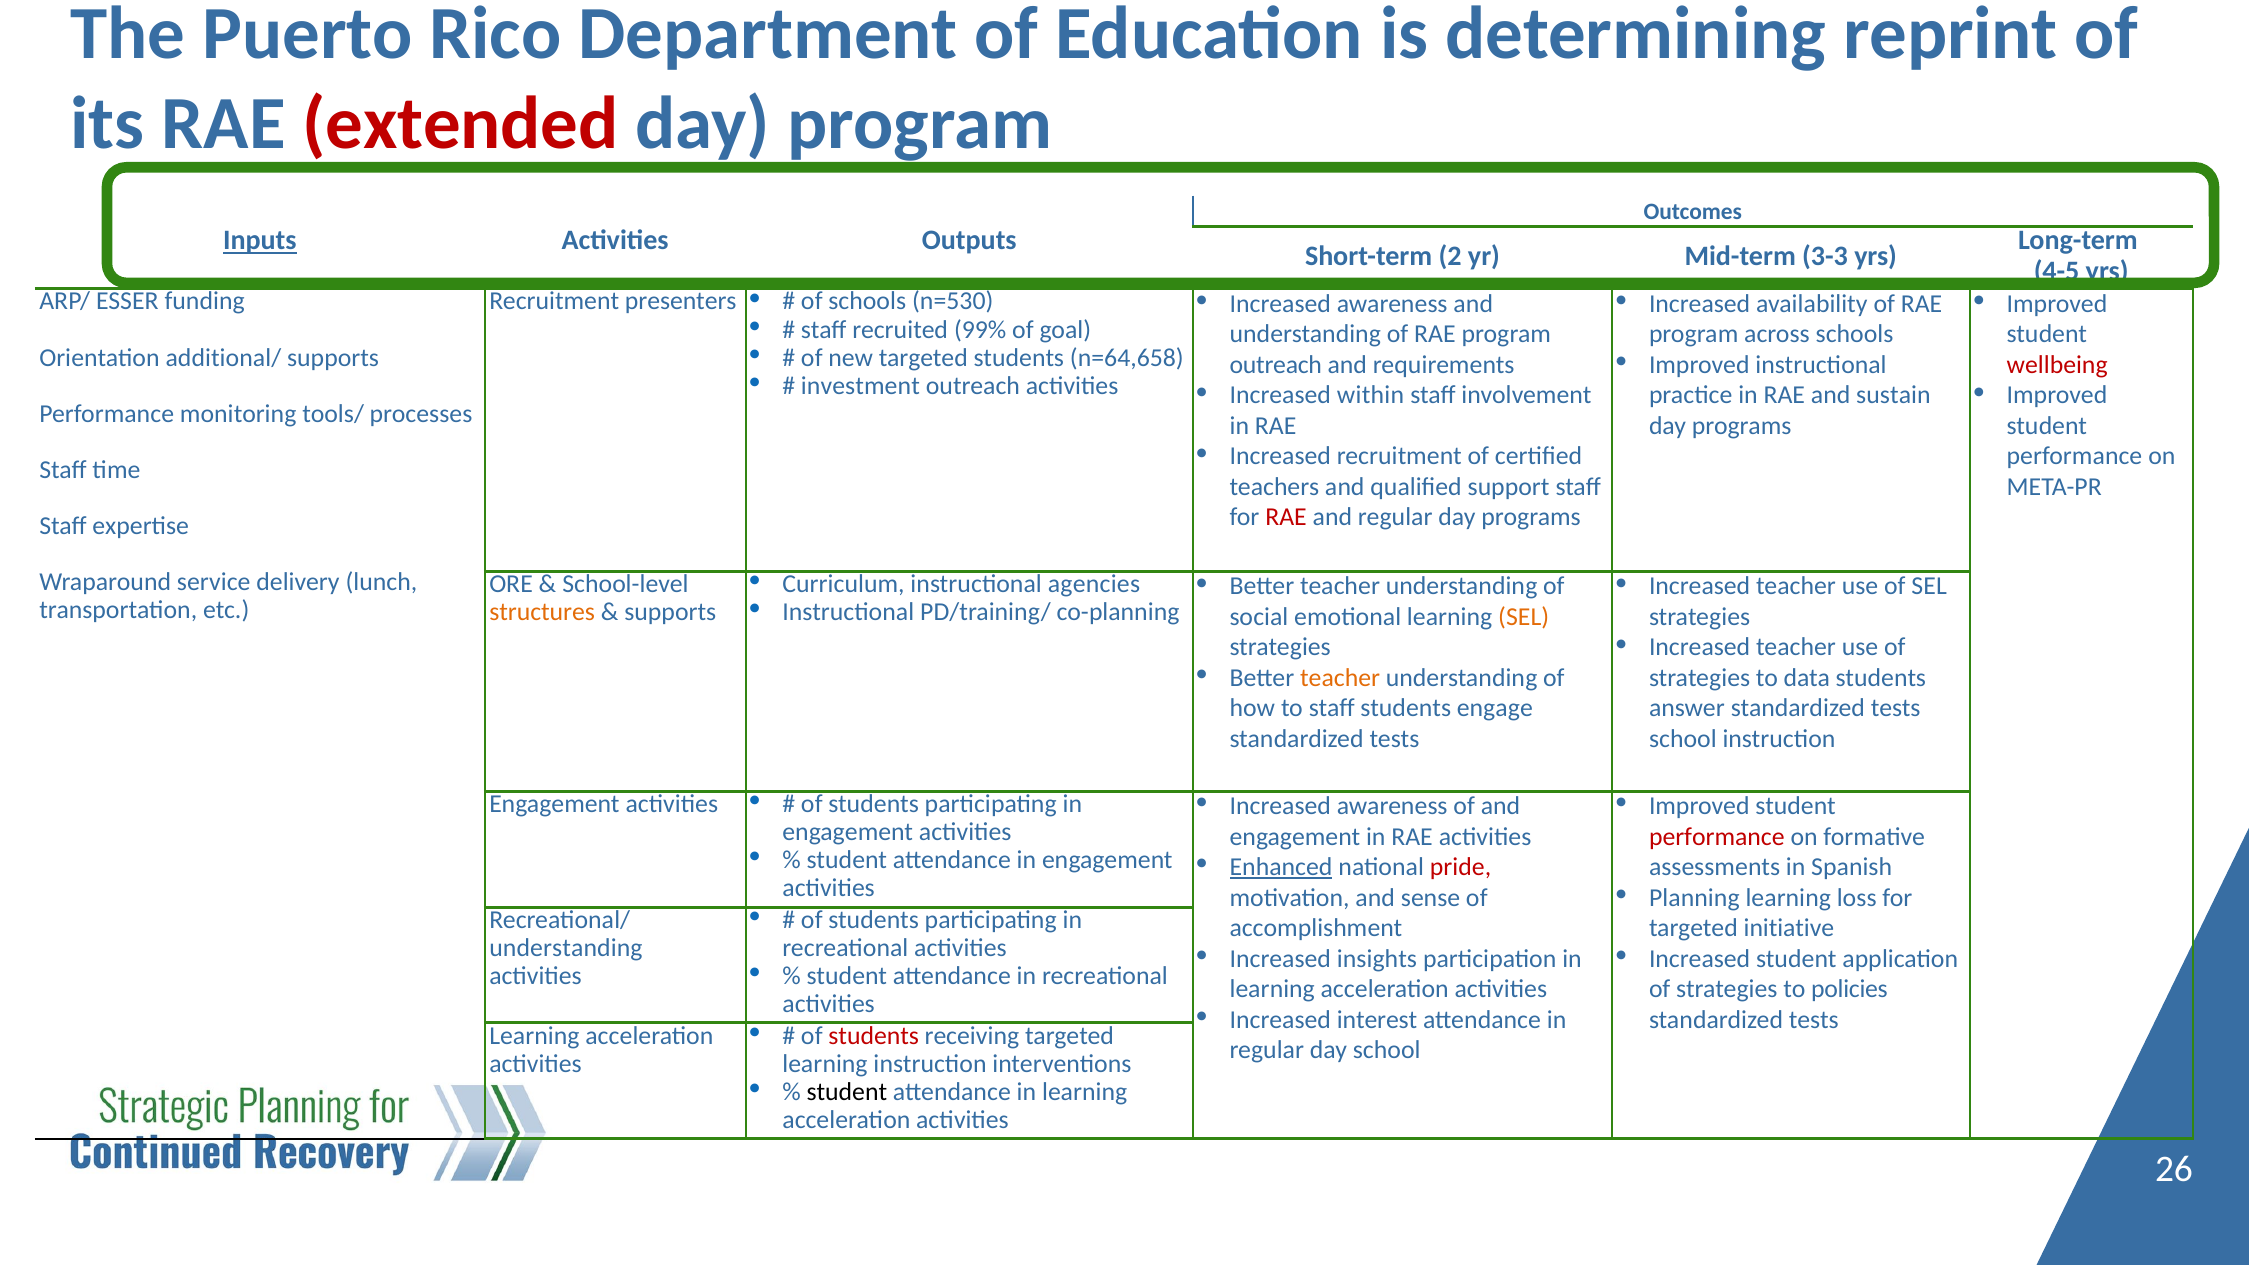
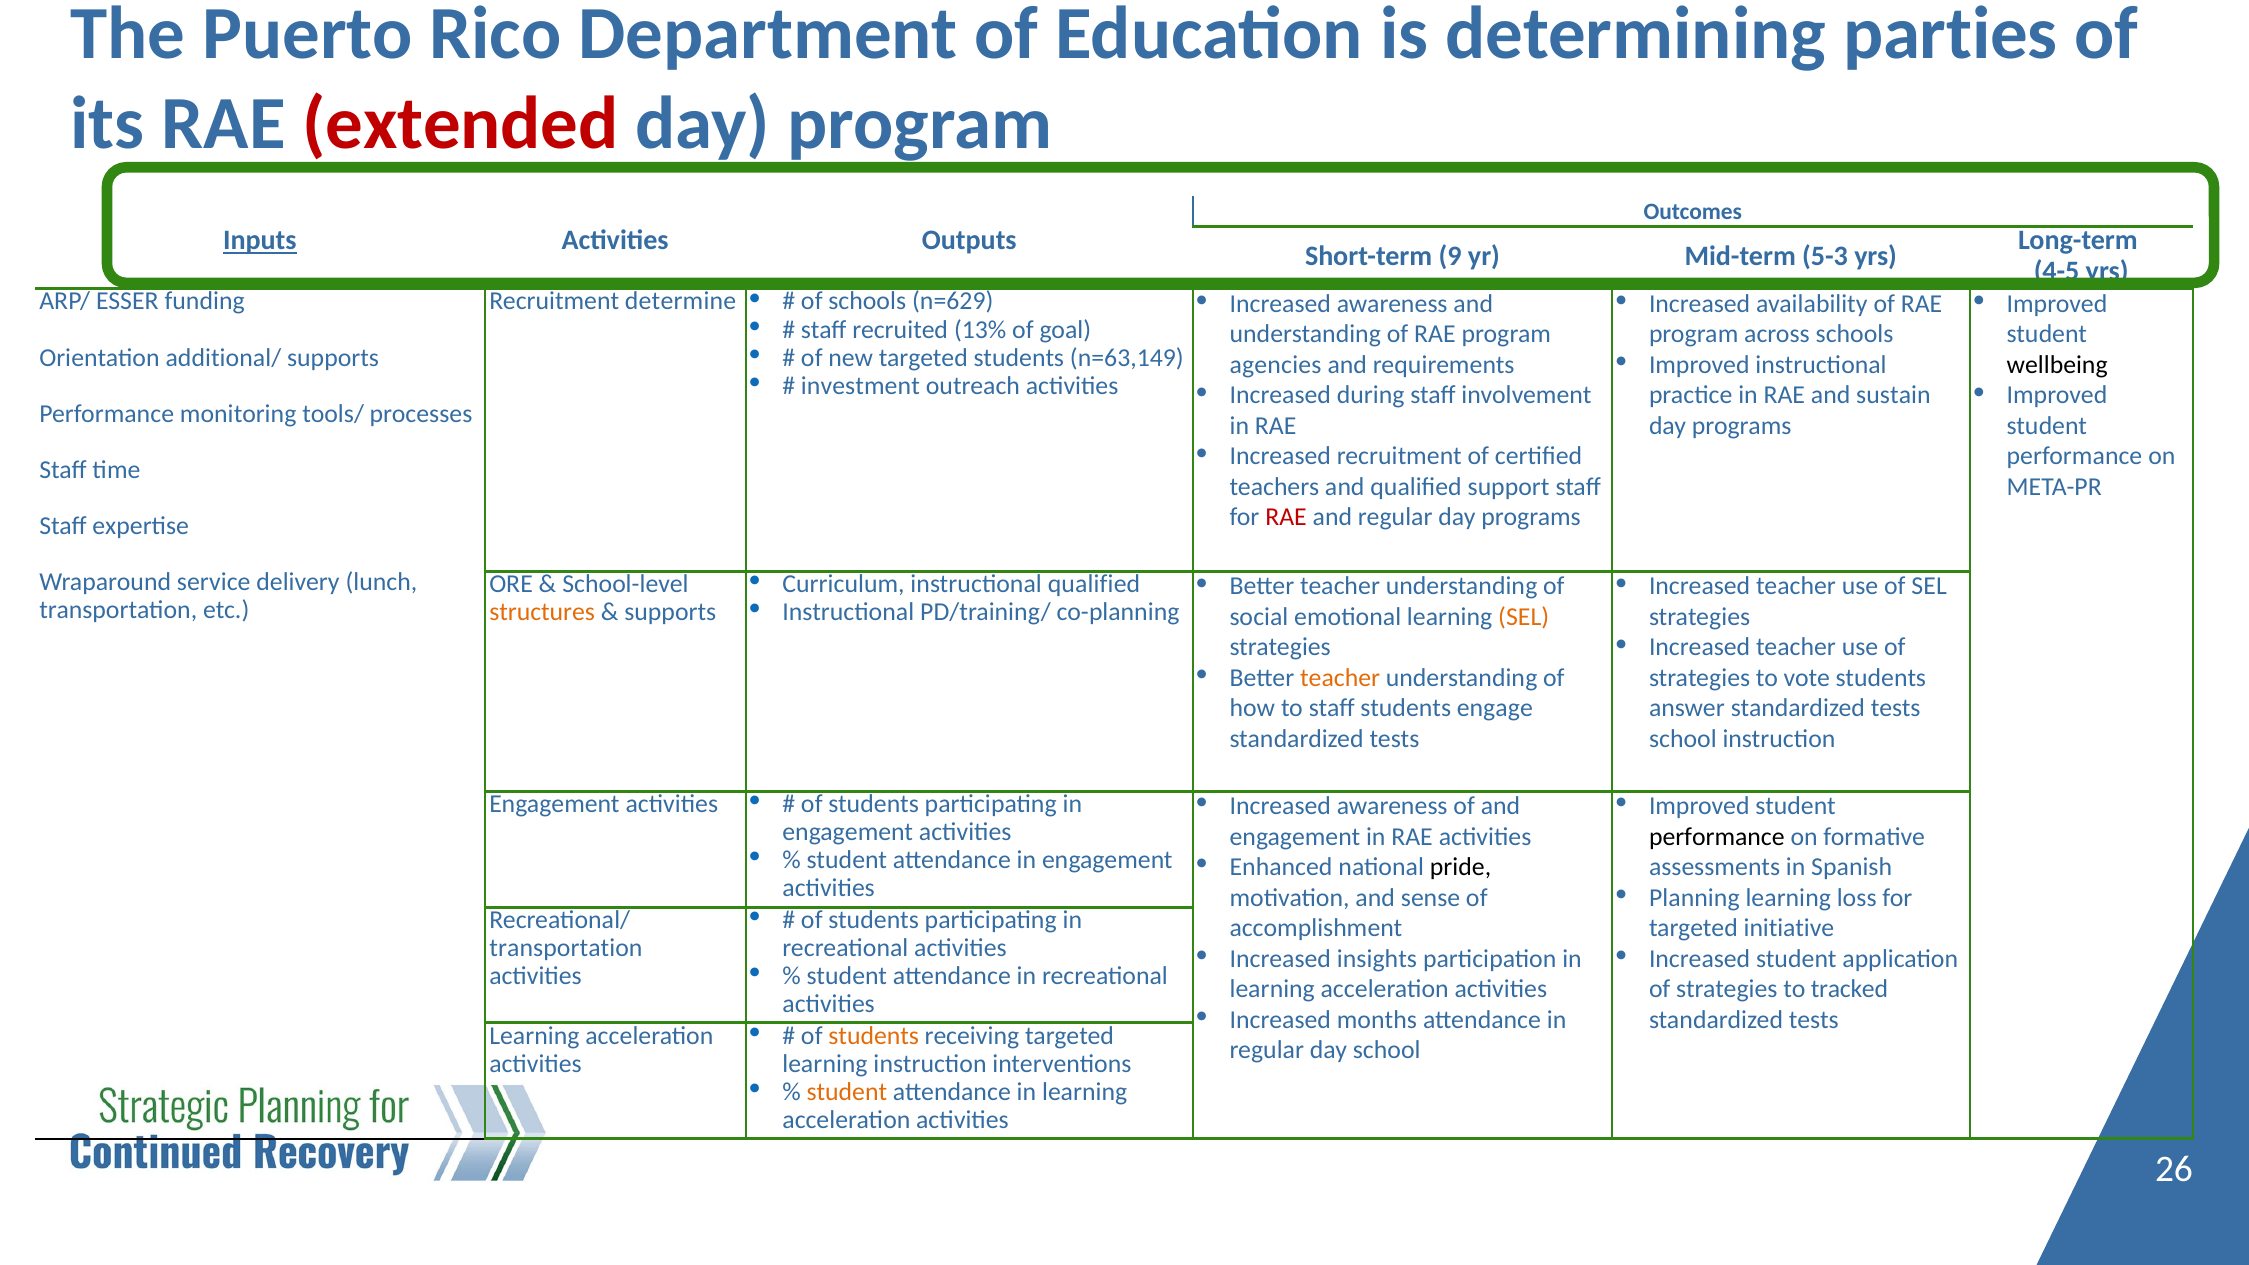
reprint: reprint -> parties
2: 2 -> 9
3-3: 3-3 -> 5-3
presenters: presenters -> determine
n=530: n=530 -> n=629
99%: 99% -> 13%
n=64,658: n=64,658 -> n=63,149
outreach at (1276, 365): outreach -> agencies
wellbeing colour: red -> black
within: within -> during
instructional agencies: agencies -> qualified
data: data -> vote
performance at (1717, 837) colour: red -> black
Enhanced underline: present -> none
pride colour: red -> black
understanding at (566, 948): understanding -> transportation
policies: policies -> tracked
interest: interest -> months
students at (874, 1036) colour: red -> orange
student at (847, 1092) colour: black -> orange
